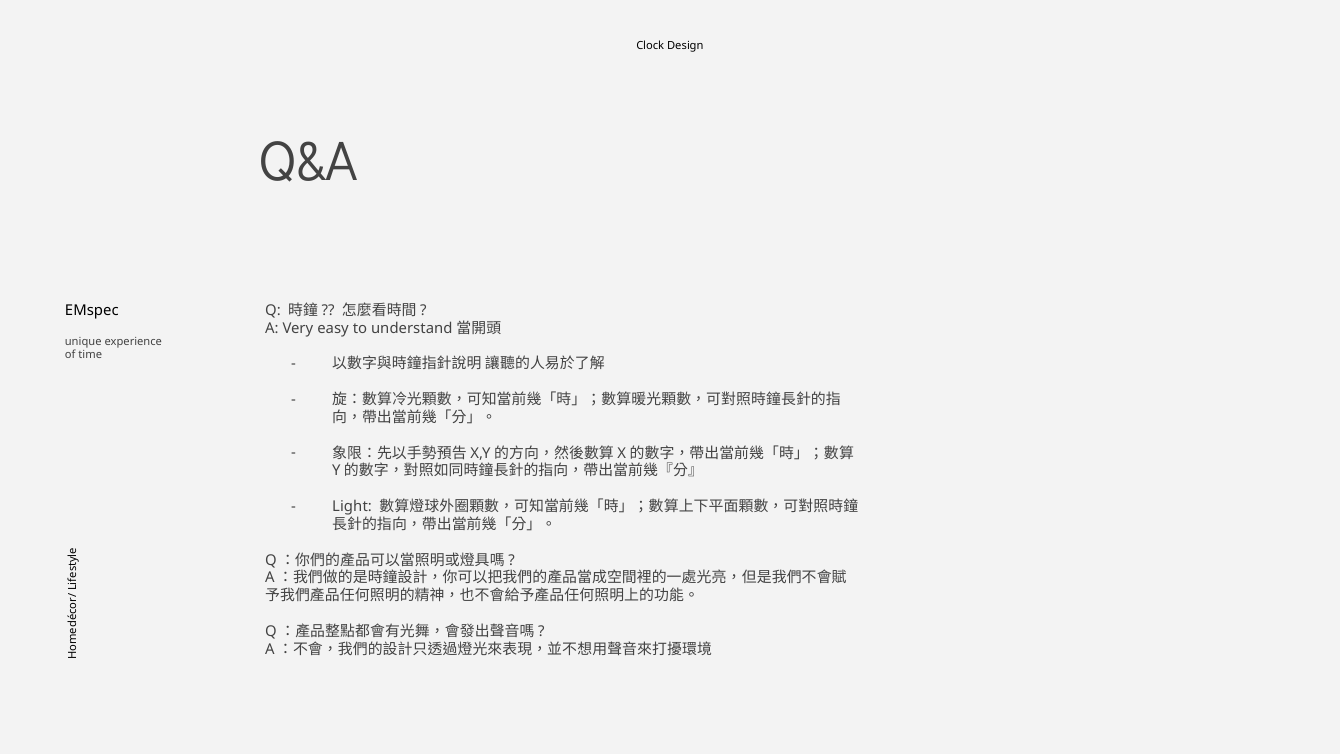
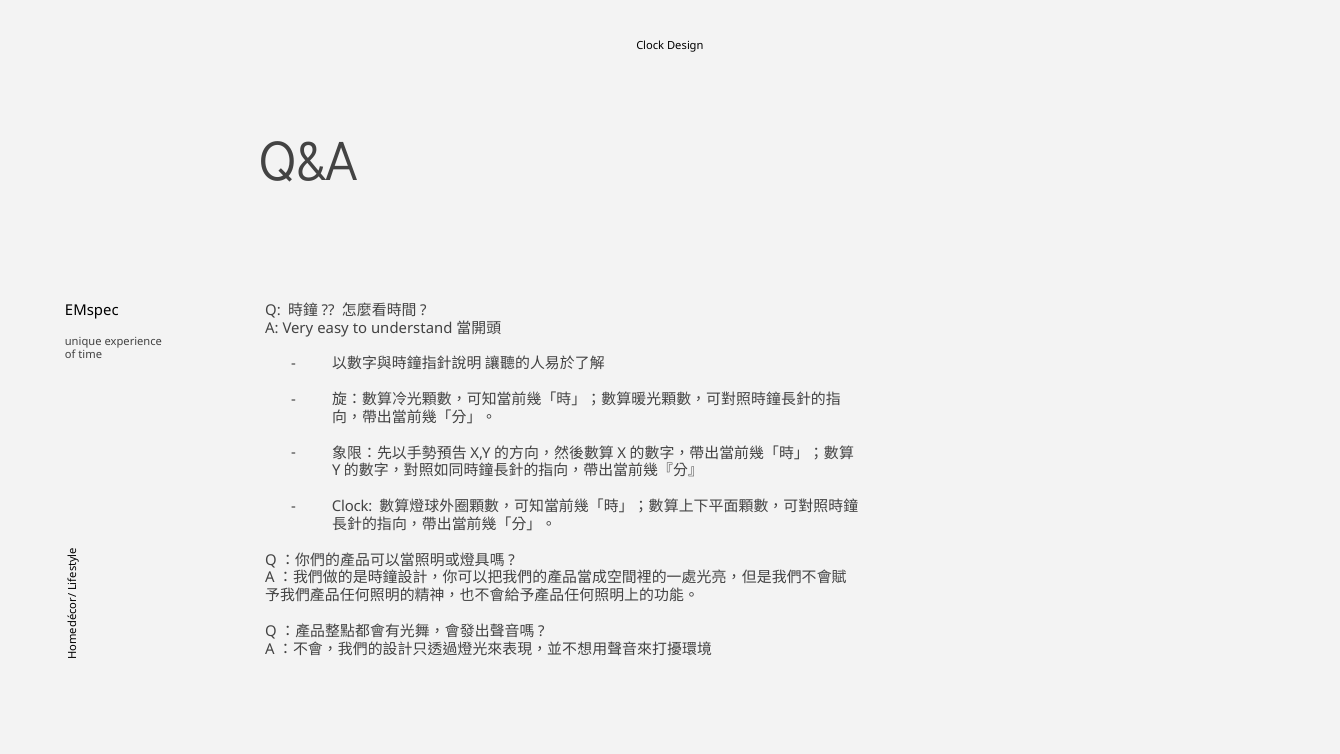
Light at (352, 507): Light -> Clock
